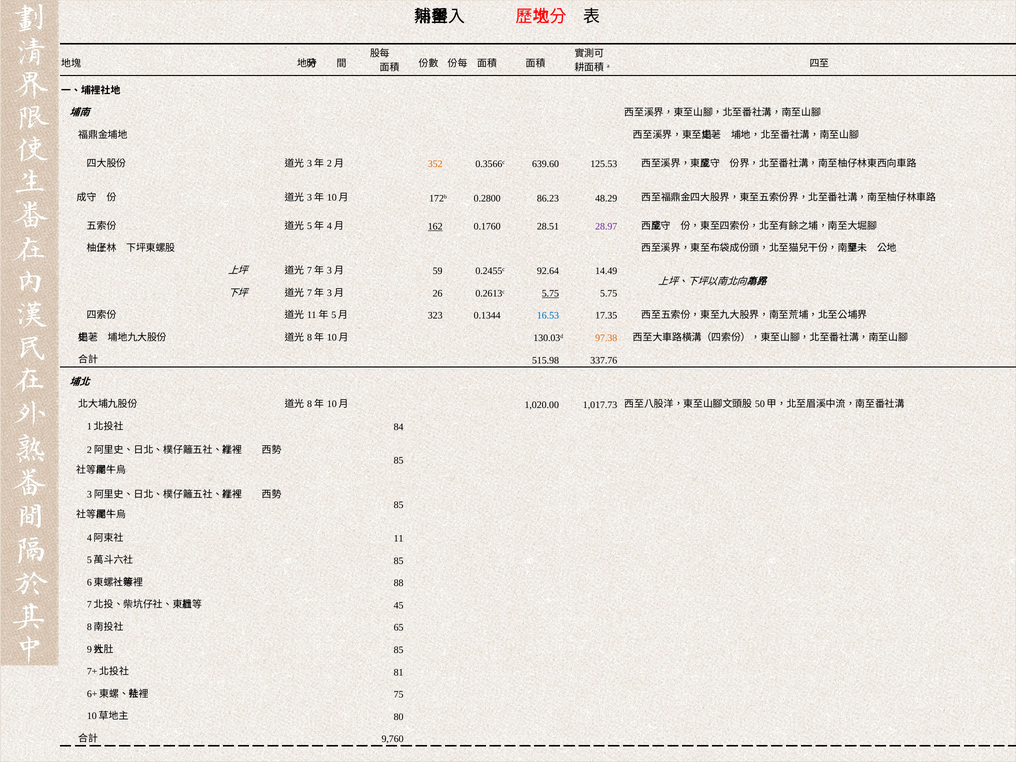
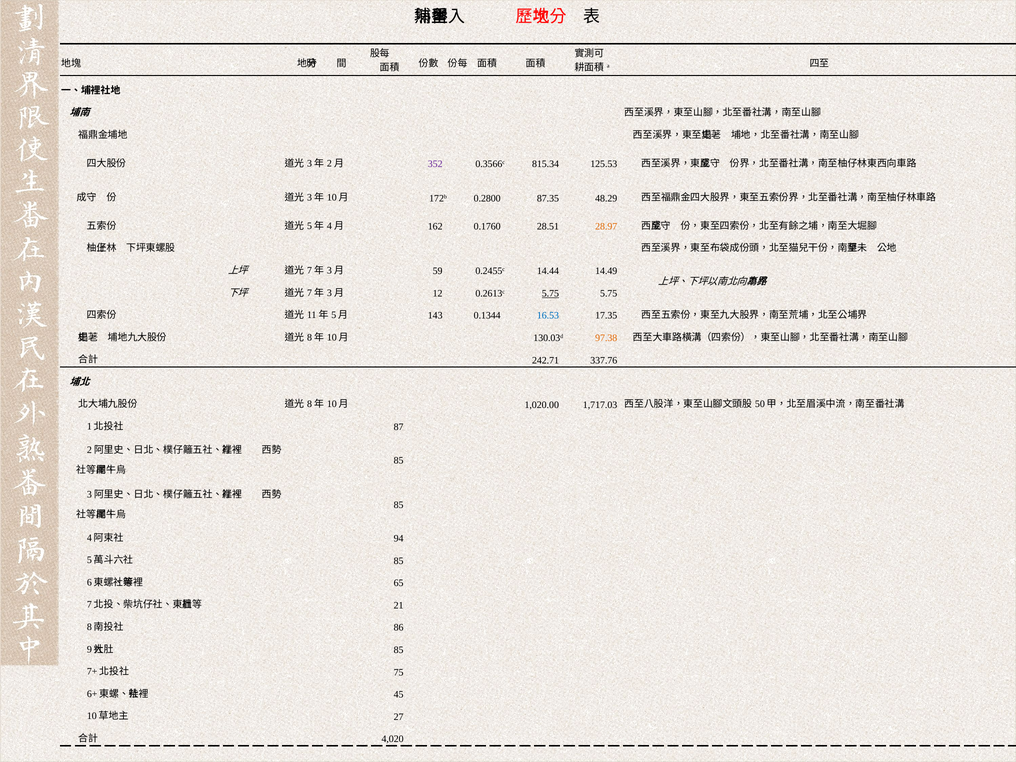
352 colour: orange -> purple
639.60: 639.60 -> 815.34
86.23: 86.23 -> 87.35
162 underline: present -> none
28.97 colour: purple -> orange
92.64: 92.64 -> 14.44
26: 26 -> 12
323: 323 -> 143
515.98: 515.98 -> 242.71
1,017.73: 1,017.73 -> 1,717.03
84: 84 -> 87
11: 11 -> 94
88: 88 -> 65
45: 45 -> 21
65: 65 -> 86
81: 81 -> 75
75: 75 -> 45
80: 80 -> 27
9,760: 9,760 -> 4,020
